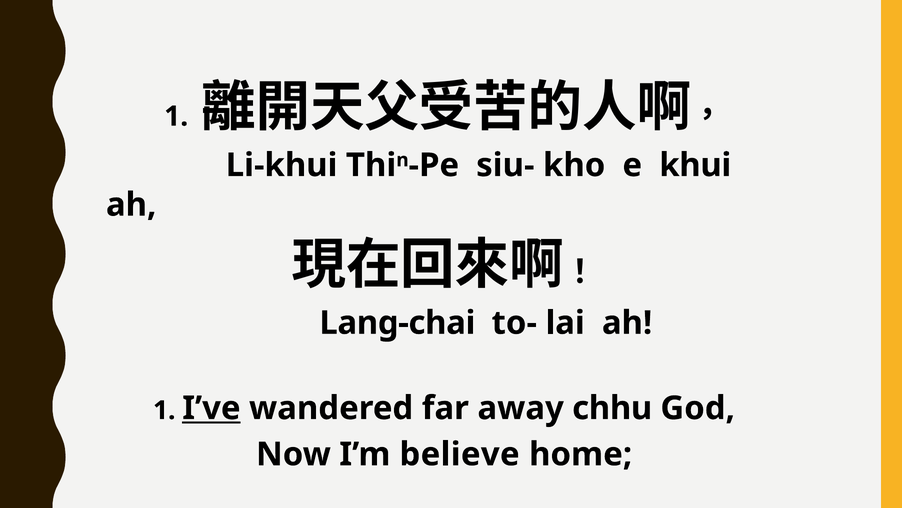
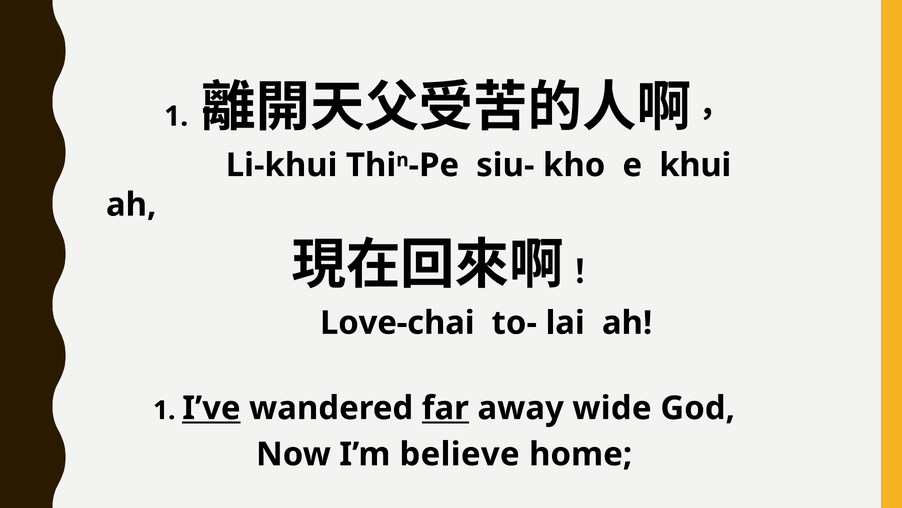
Lang-chai: Lang-chai -> Love-chai
far underline: none -> present
chhu: chhu -> wide
